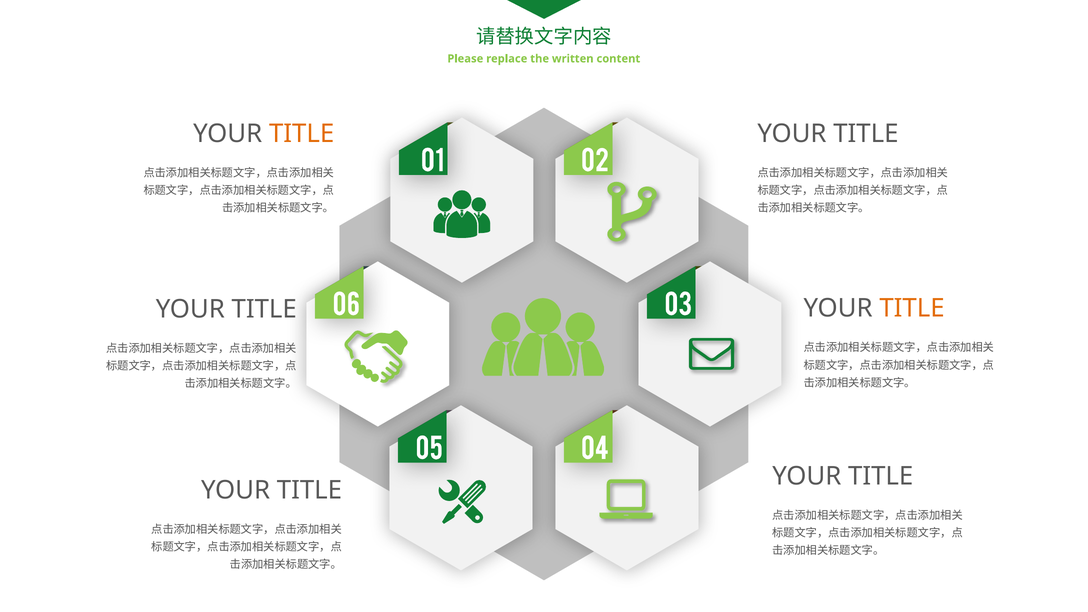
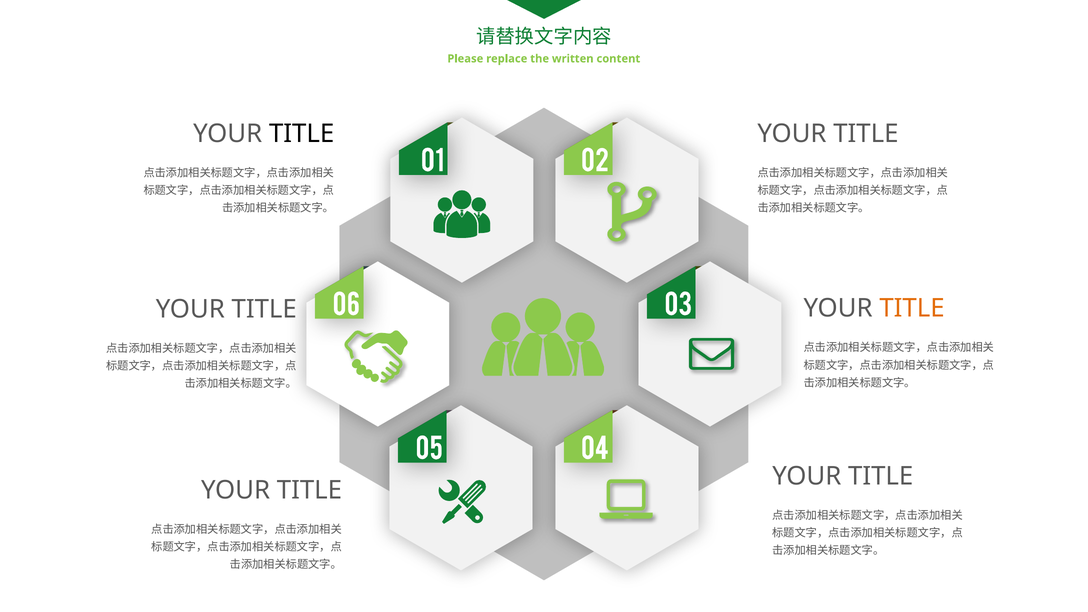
TITLE at (302, 134) colour: orange -> black
